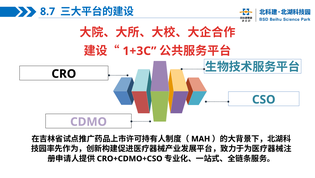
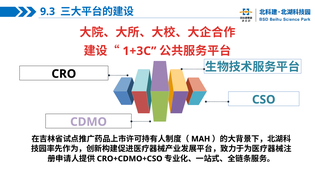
8.7: 8.7 -> 9.3
